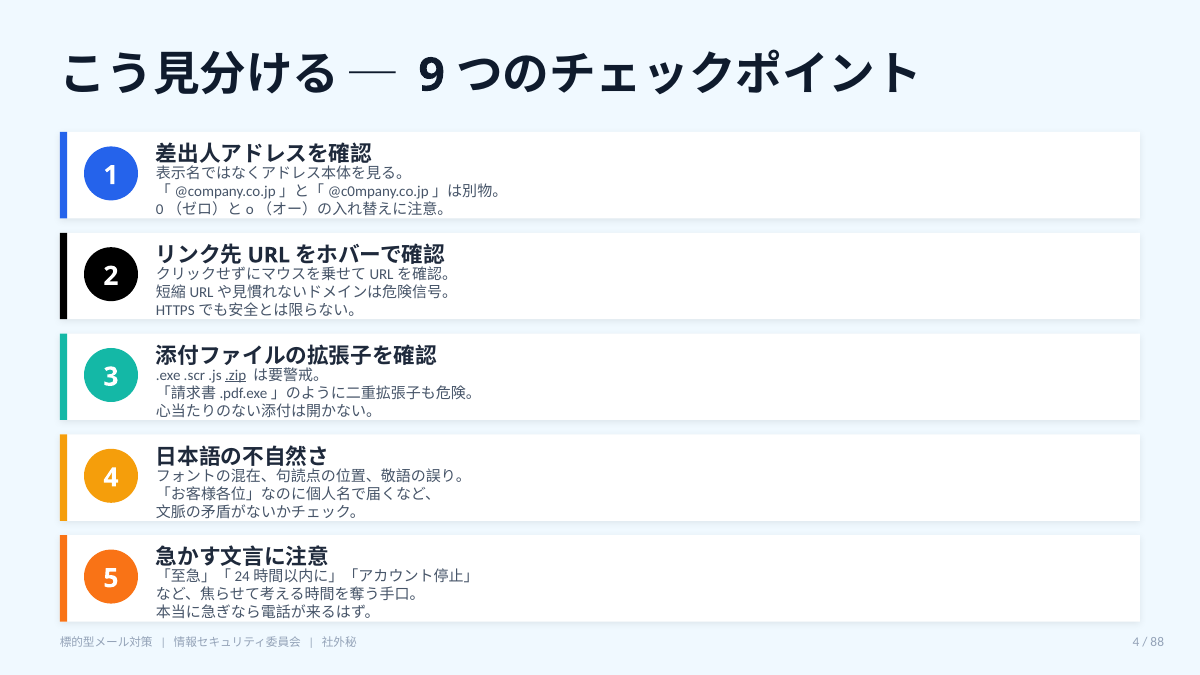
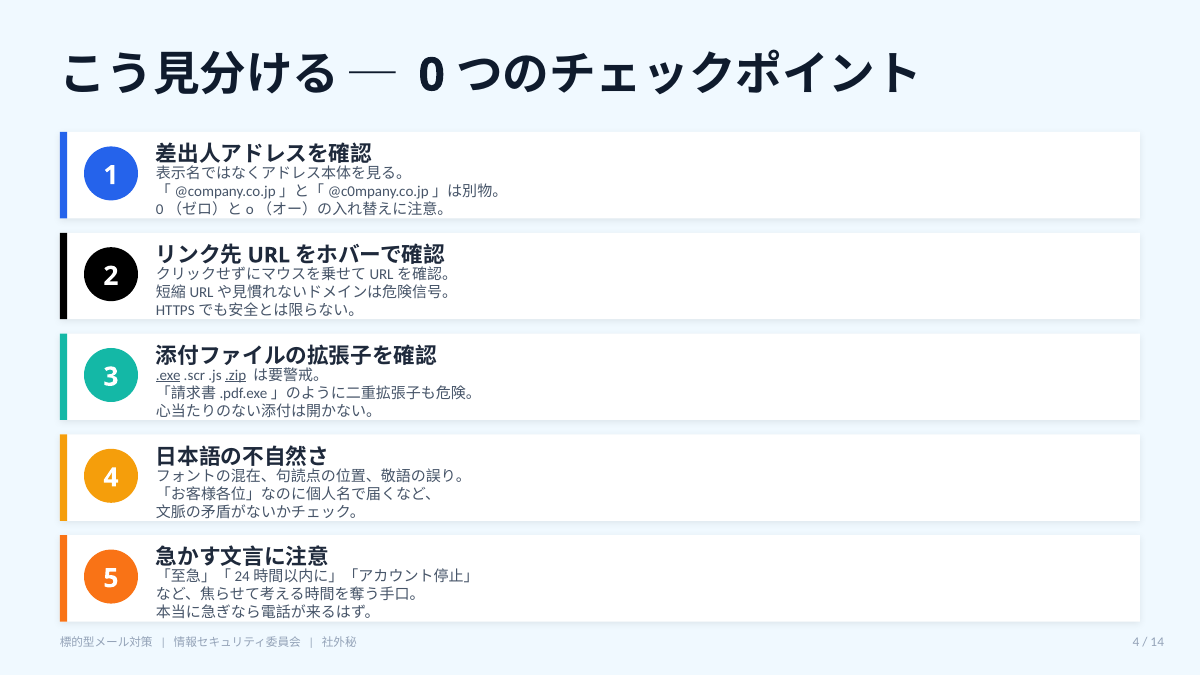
9: 9 -> 0
.exe underline: none -> present
88: 88 -> 14
